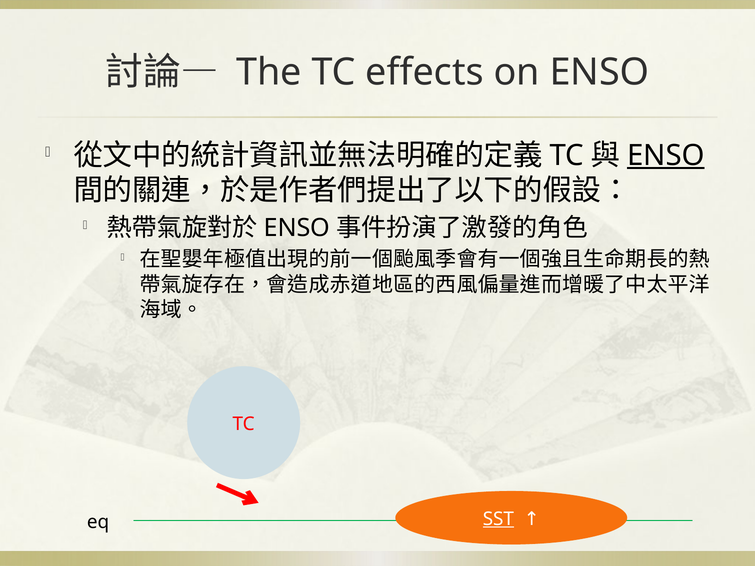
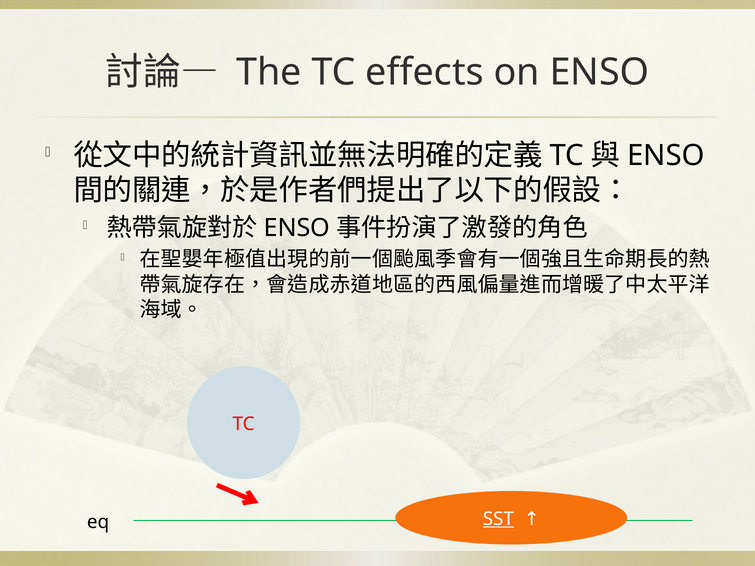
ENSO at (666, 155) underline: present -> none
